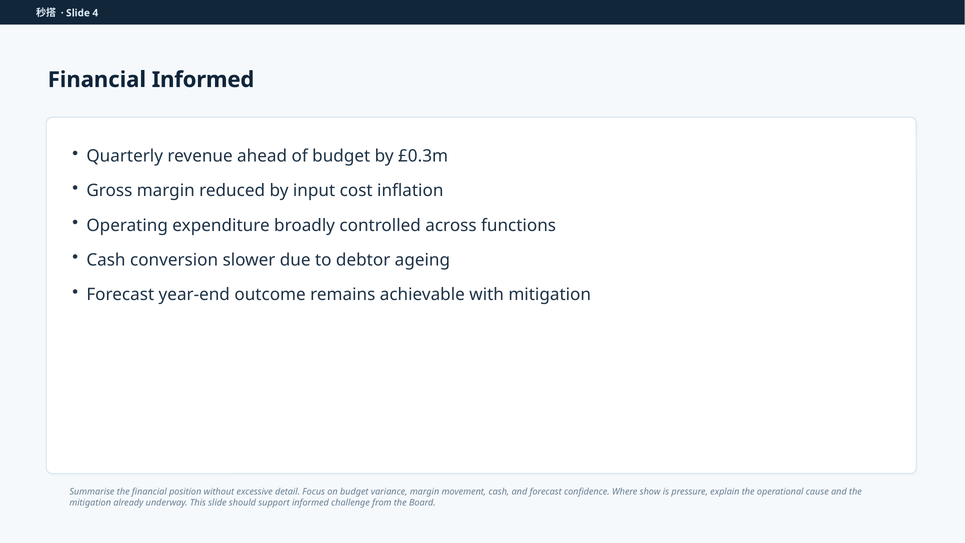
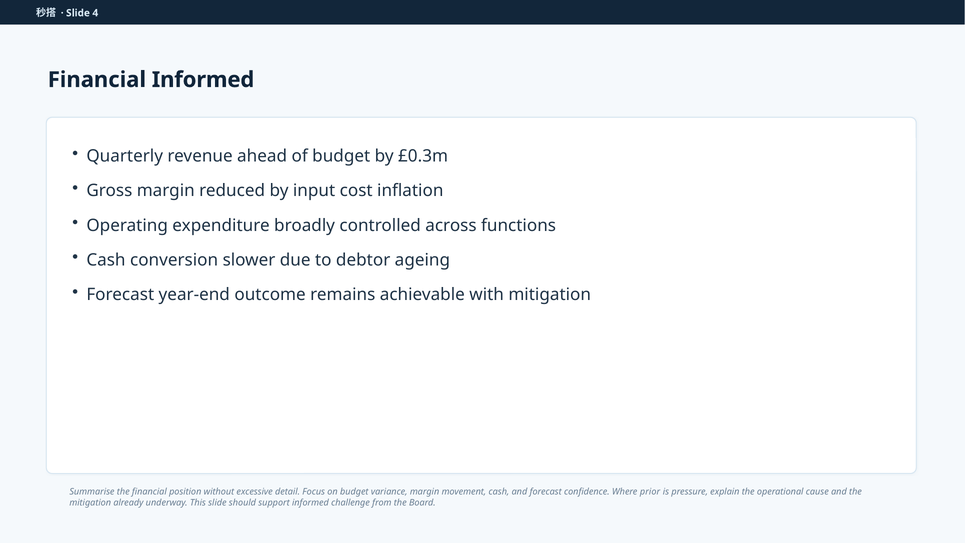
show: show -> prior
